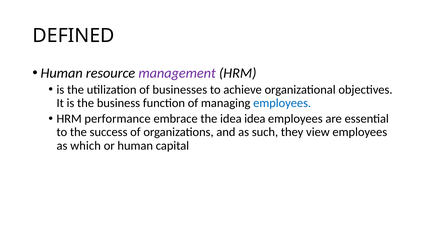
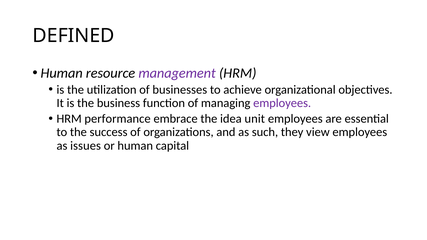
employees at (282, 103) colour: blue -> purple
idea idea: idea -> unit
which: which -> issues
